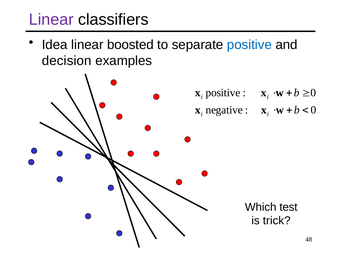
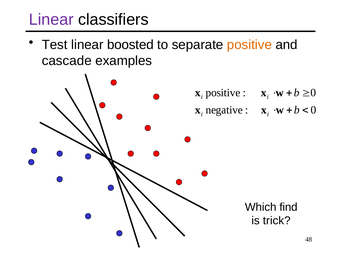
Idea: Idea -> Test
positive at (249, 45) colour: blue -> orange
decision: decision -> cascade
test: test -> find
